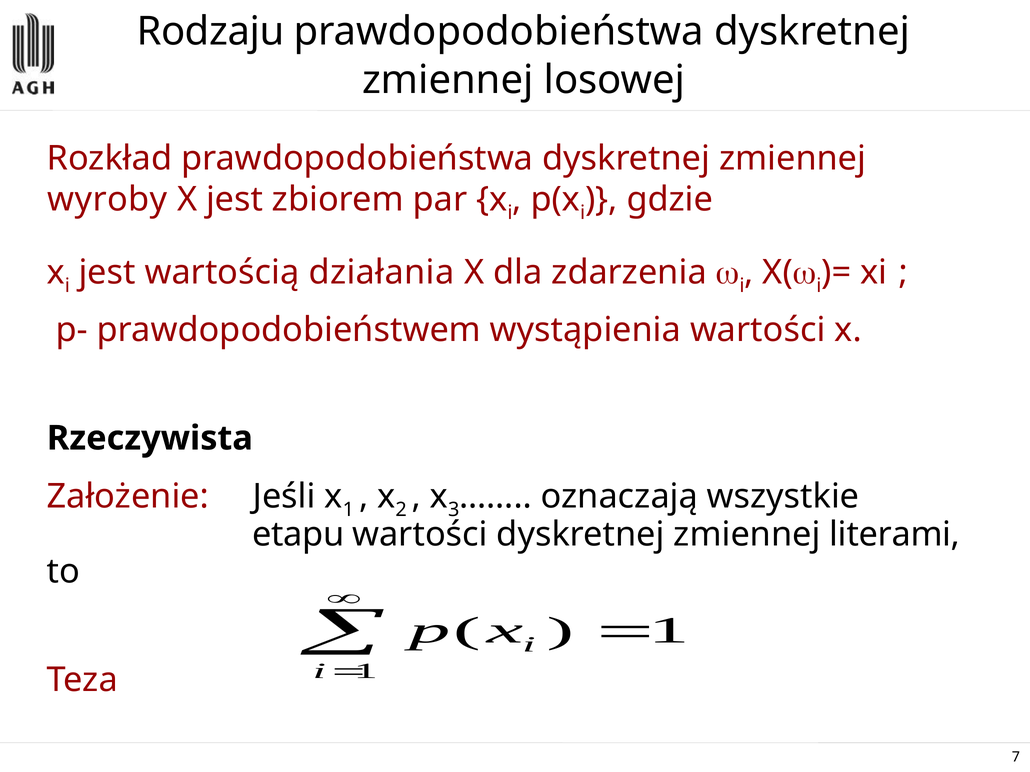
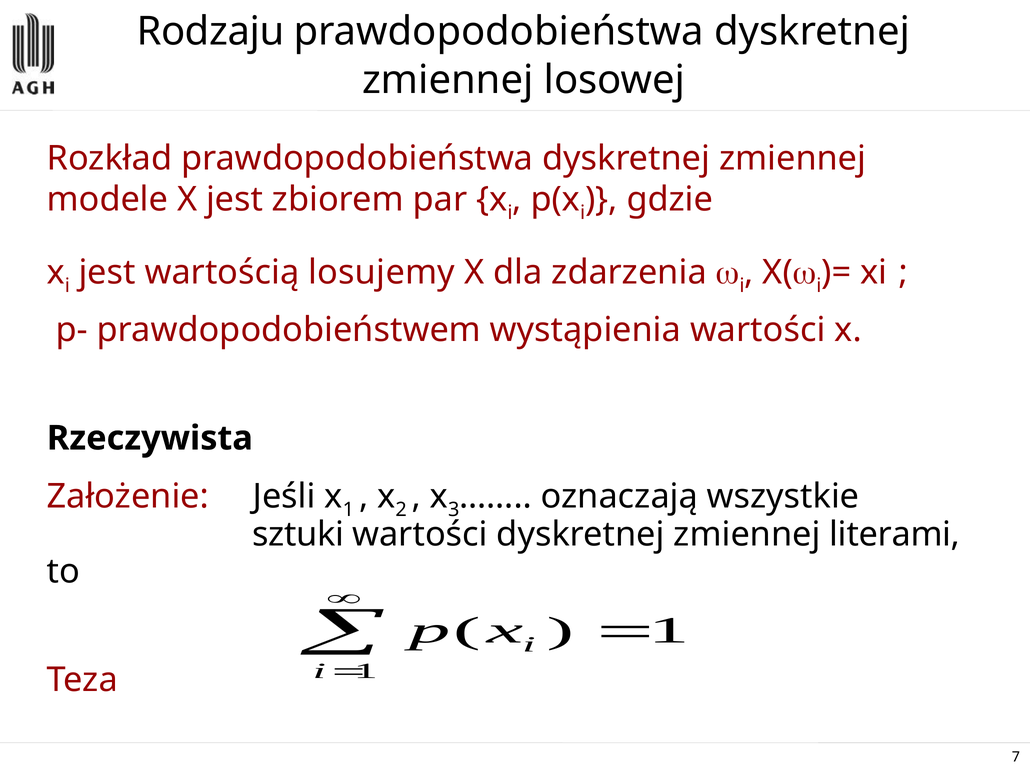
wyroby: wyroby -> modele
działania: działania -> losujemy
etapu: etapu -> sztuki
